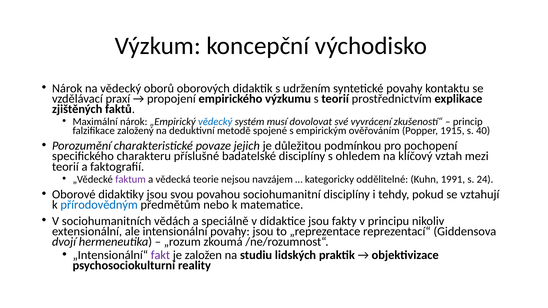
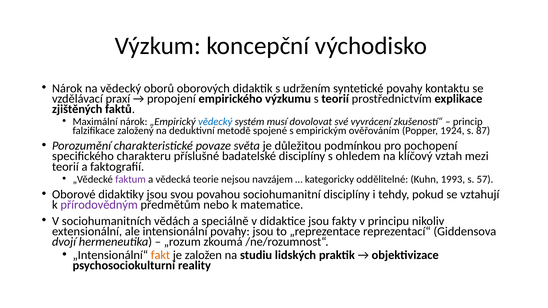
1915: 1915 -> 1924
40: 40 -> 87
jejich: jejich -> světa
1991: 1991 -> 1993
24: 24 -> 57
přírodovědným colour: blue -> purple
fakt colour: purple -> orange
